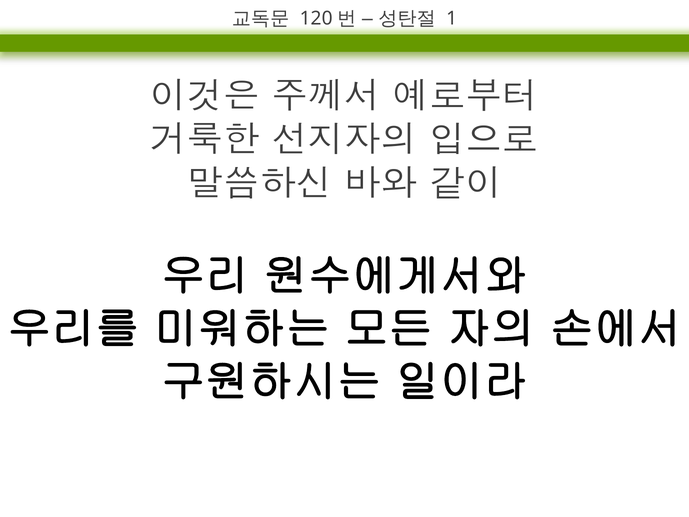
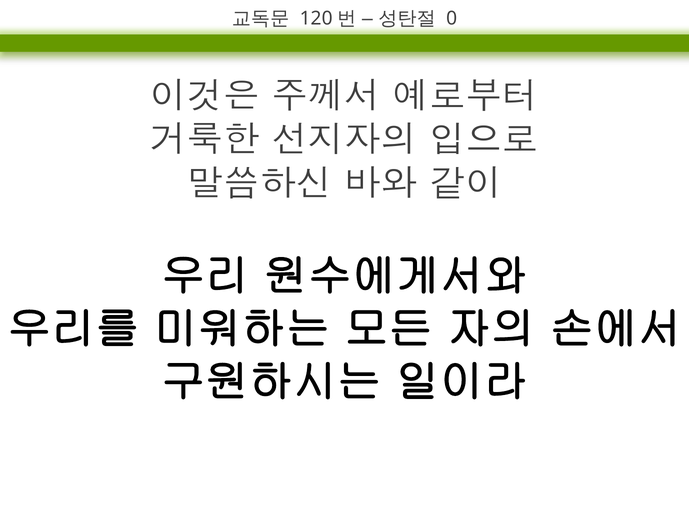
1: 1 -> 0
